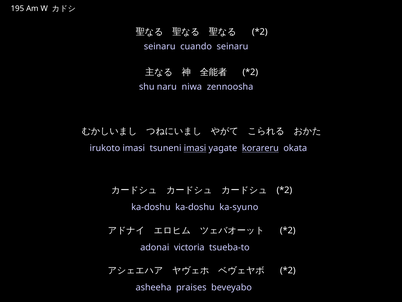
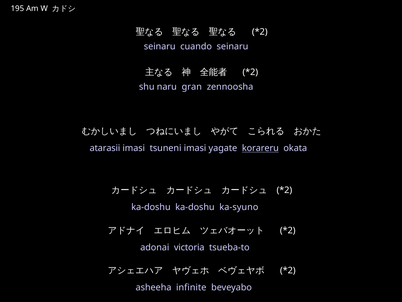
niwa: niwa -> gran
irukoto: irukoto -> atarasii
imasi at (195, 148) underline: present -> none
praises: praises -> infinite
